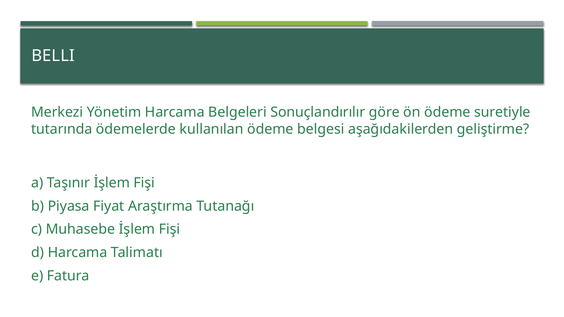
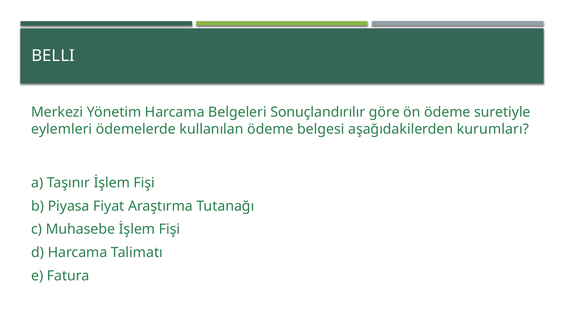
tutarında: tutarında -> eylemleri
geliştirme: geliştirme -> kurumları
